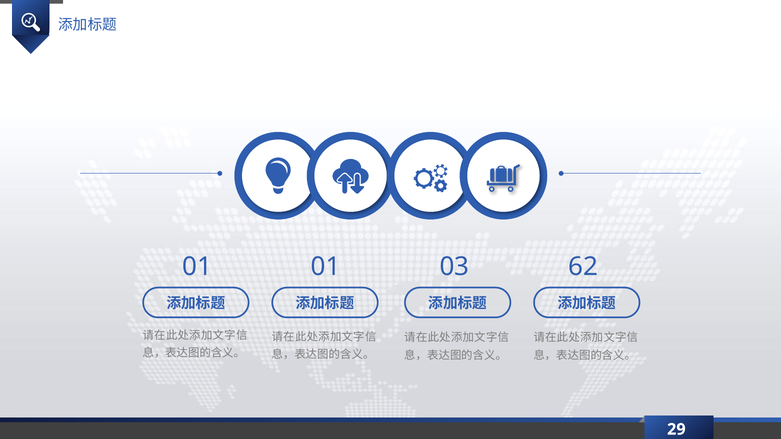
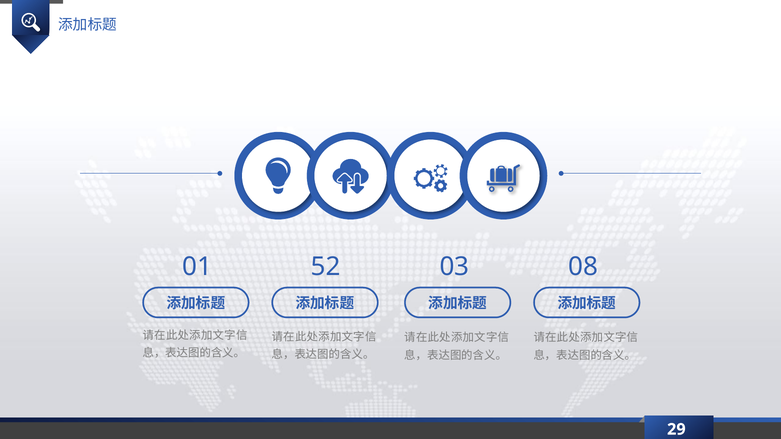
01 01: 01 -> 52
62: 62 -> 08
